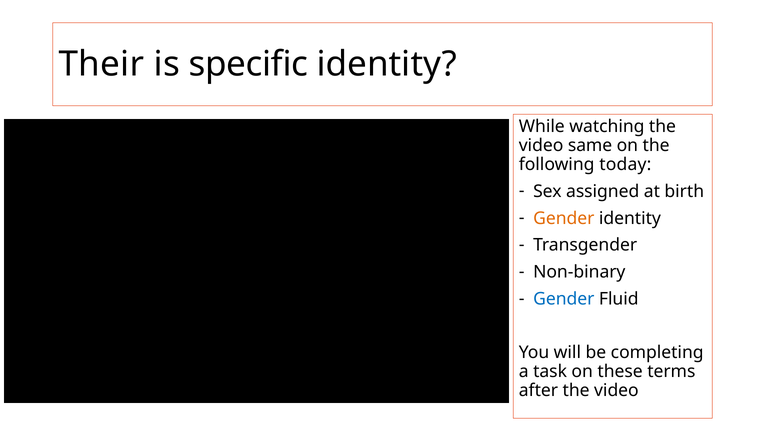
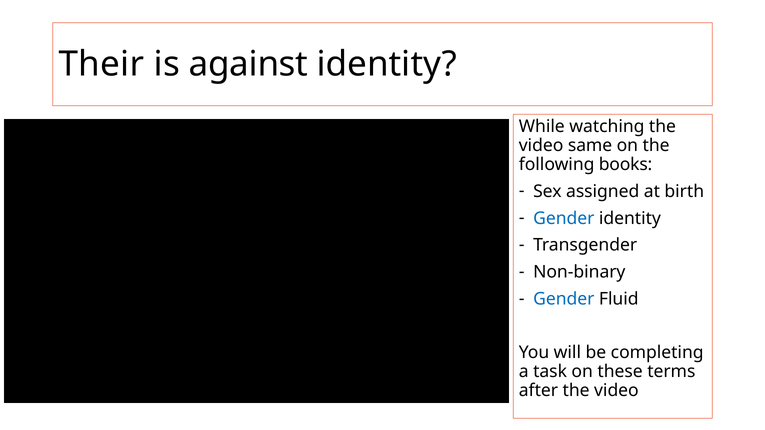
specific: specific -> against
today: today -> books
Gender at (564, 218) colour: orange -> blue
